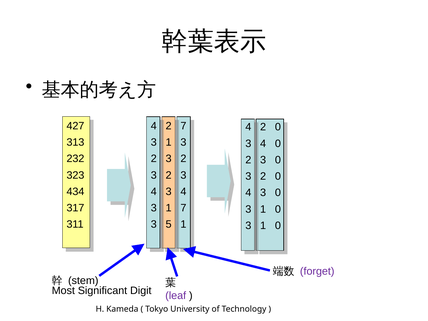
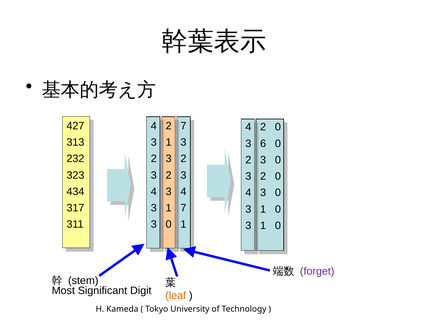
4 at (263, 144): 4 -> 6
5 at (169, 224): 5 -> 0
leaf colour: purple -> orange
